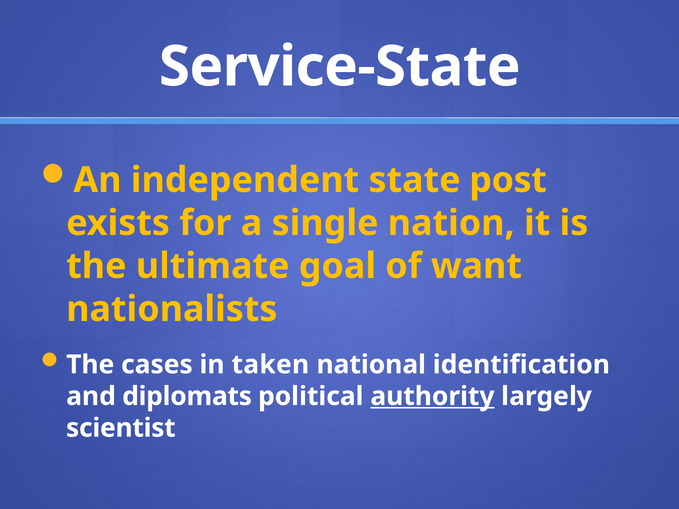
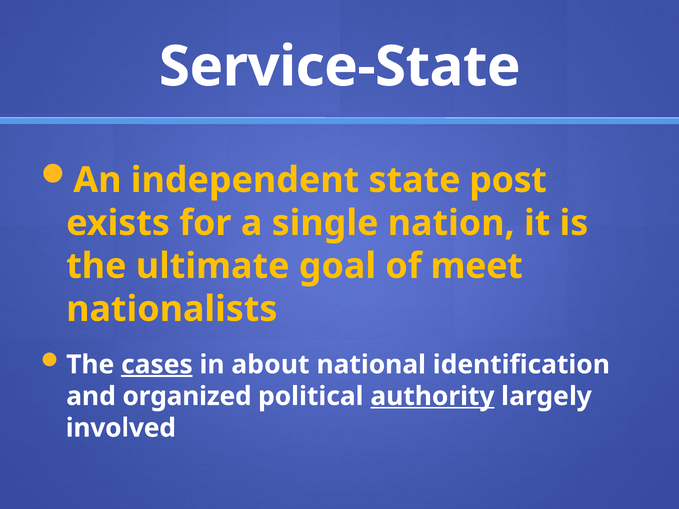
want: want -> meet
cases underline: none -> present
taken: taken -> about
diplomats: diplomats -> organized
scientist: scientist -> involved
